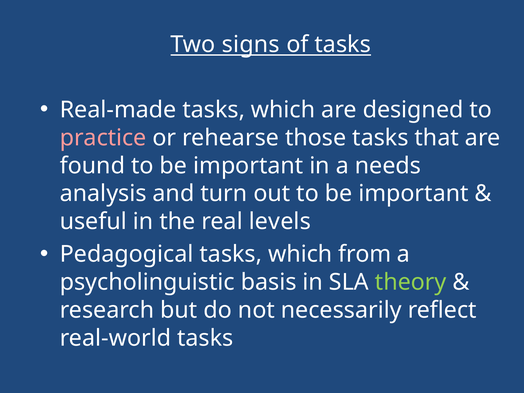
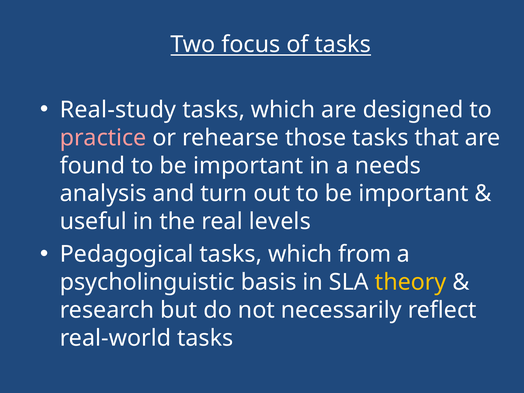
signs: signs -> focus
Real-made: Real-made -> Real-study
theory colour: light green -> yellow
